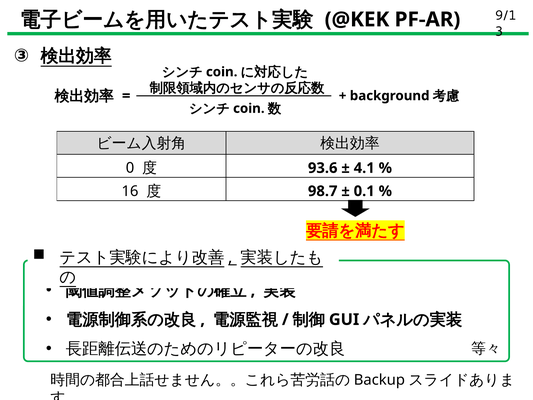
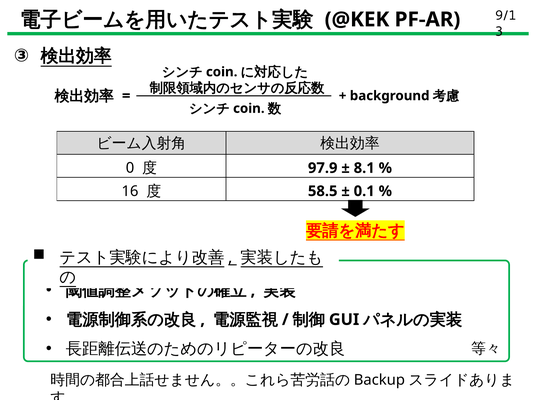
93.6: 93.6 -> 97.9
4.1: 4.1 -> 8.1
98.7: 98.7 -> 58.5
